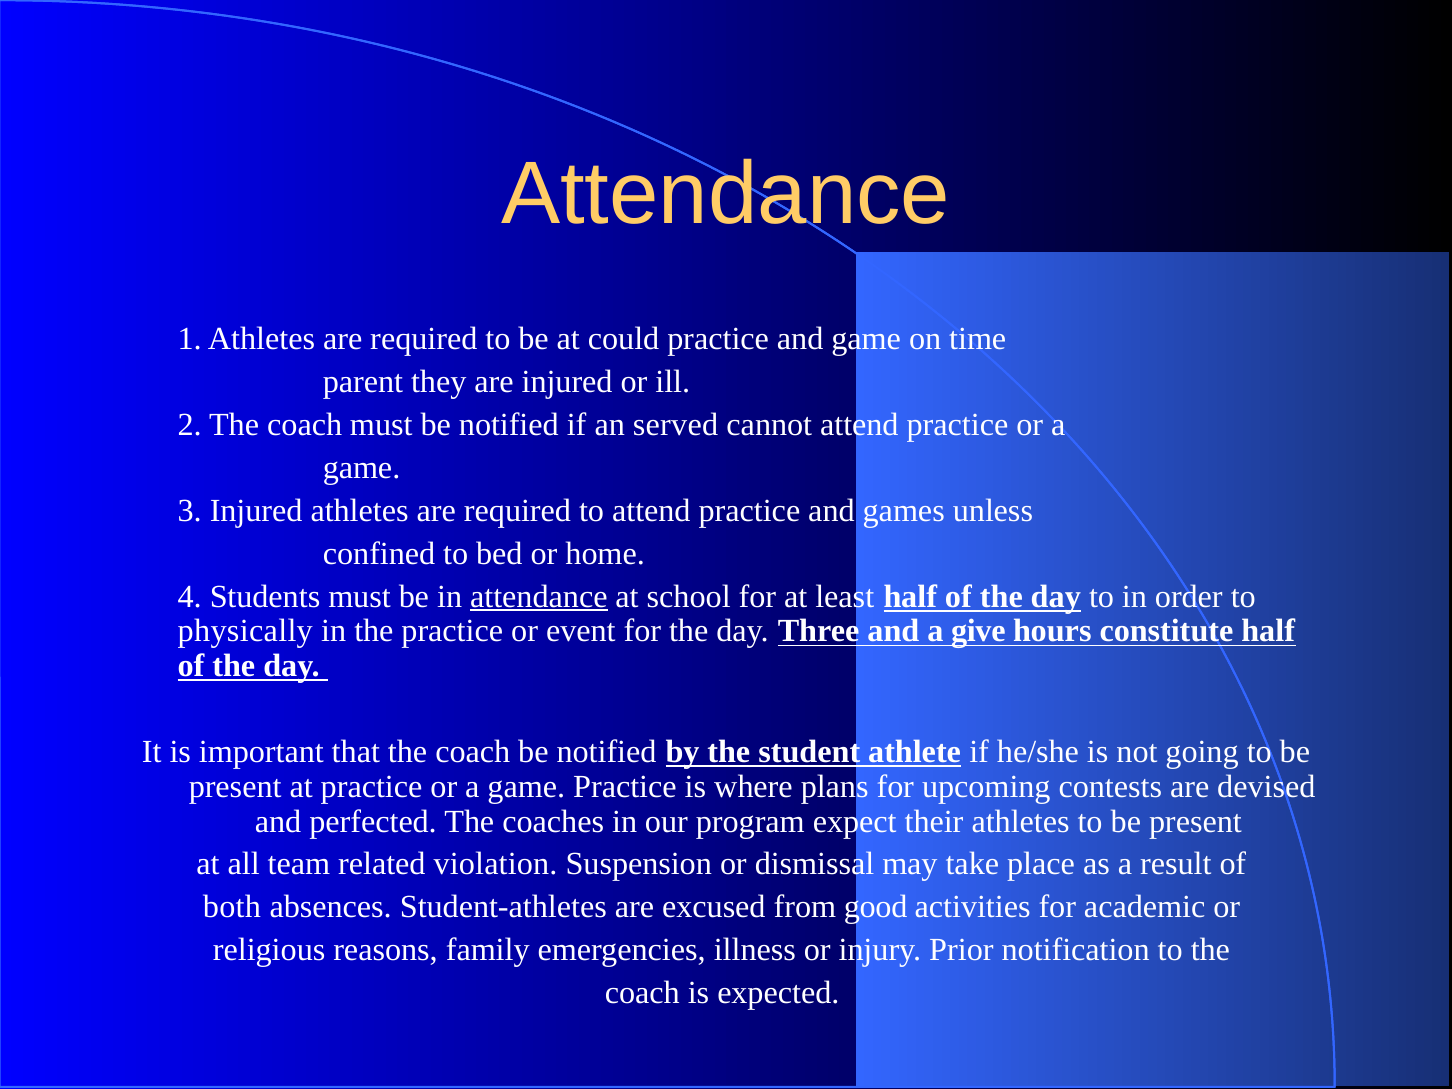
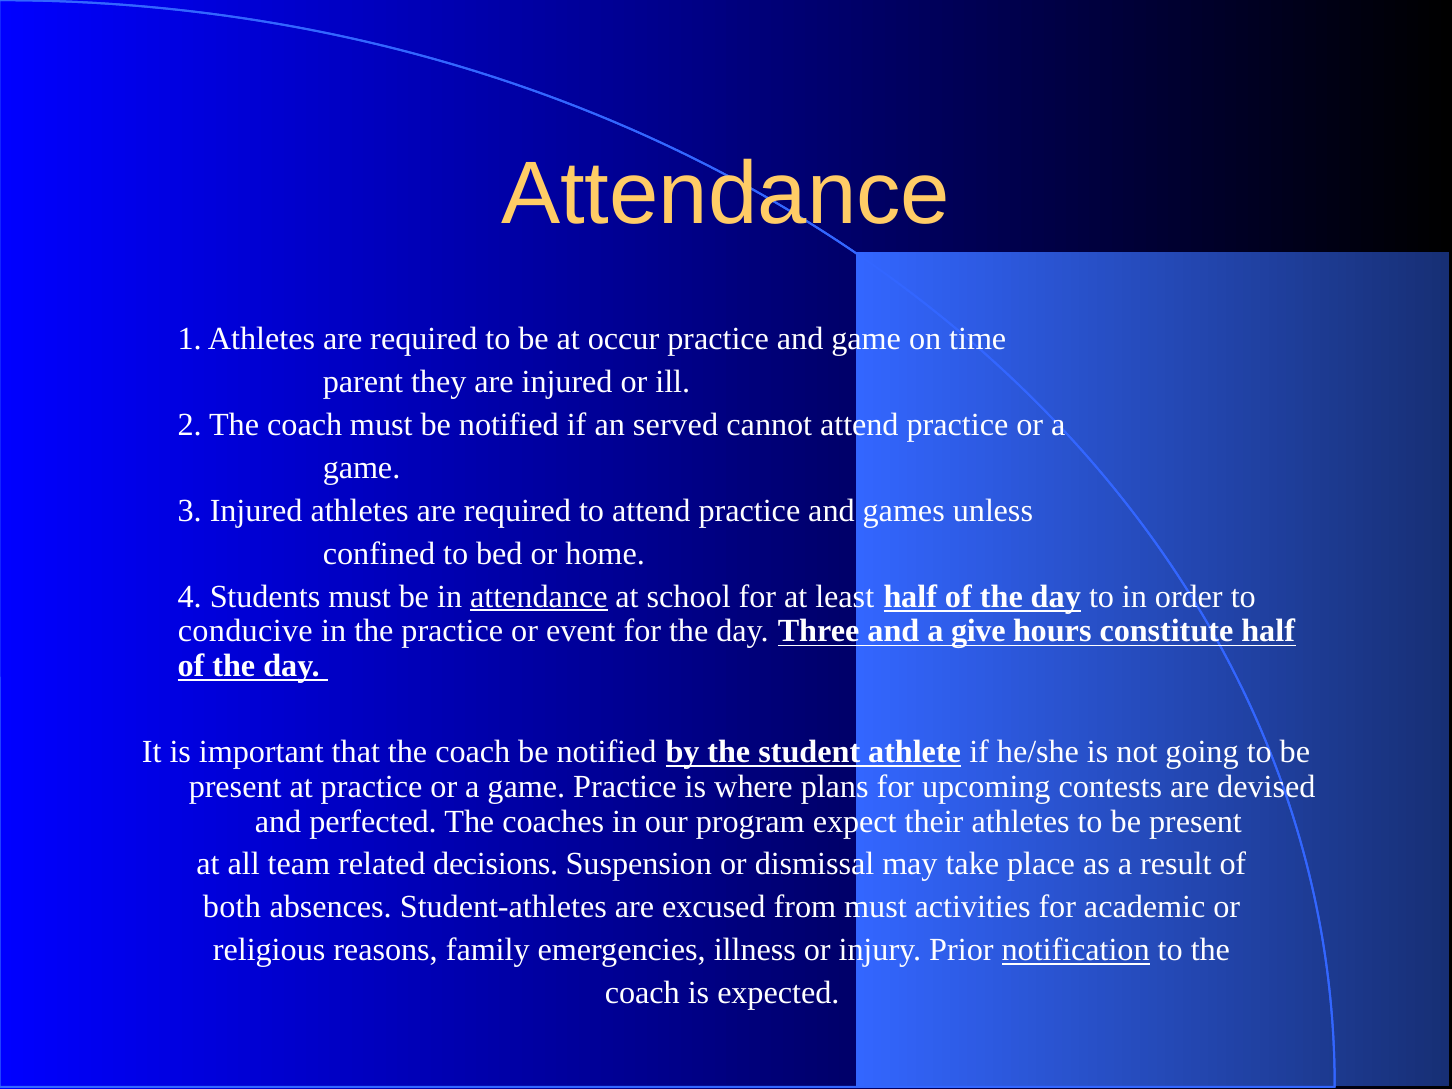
could: could -> occur
physically: physically -> conducive
violation: violation -> decisions
from good: good -> must
notification underline: none -> present
